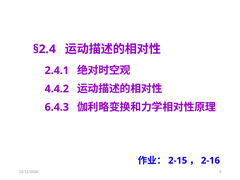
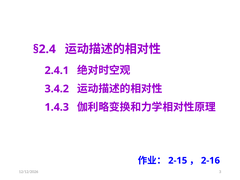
4.4.2: 4.4.2 -> 3.4.2
6.4.3: 6.4.3 -> 1.4.3
